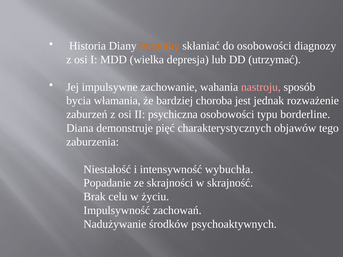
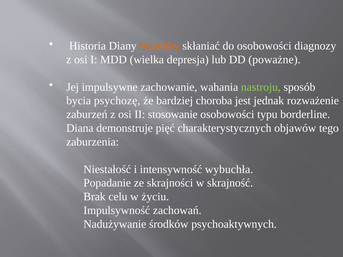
utrzymać: utrzymać -> poważne
nastroju colour: pink -> light green
włamania: włamania -> psychozę
psychiczna: psychiczna -> stosowanie
